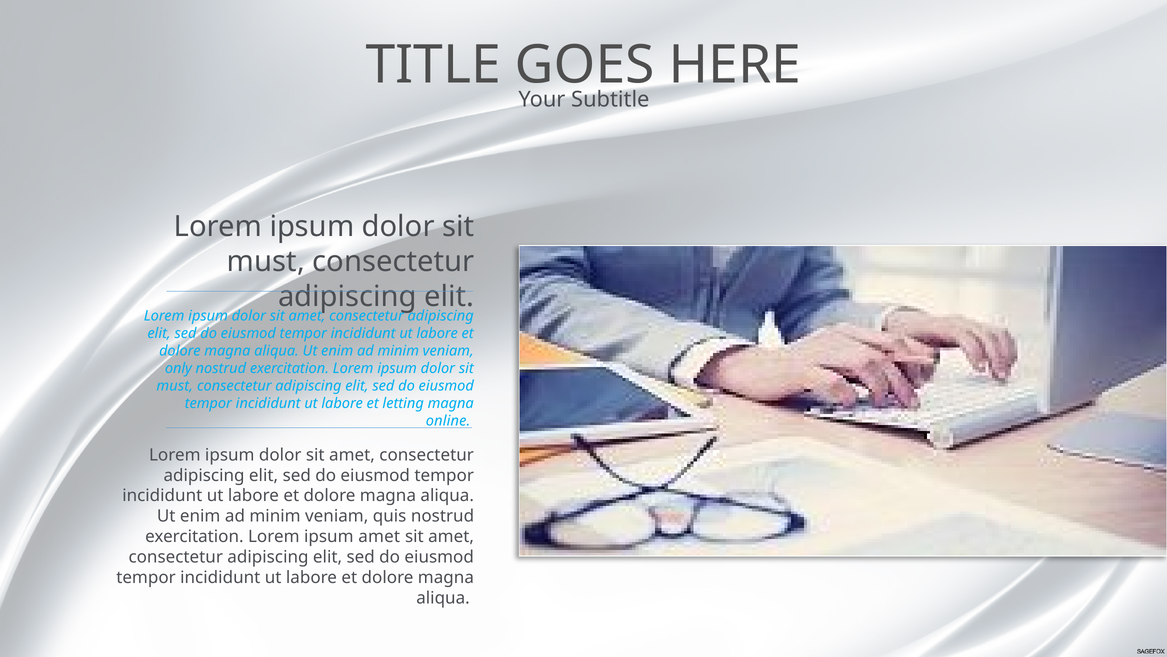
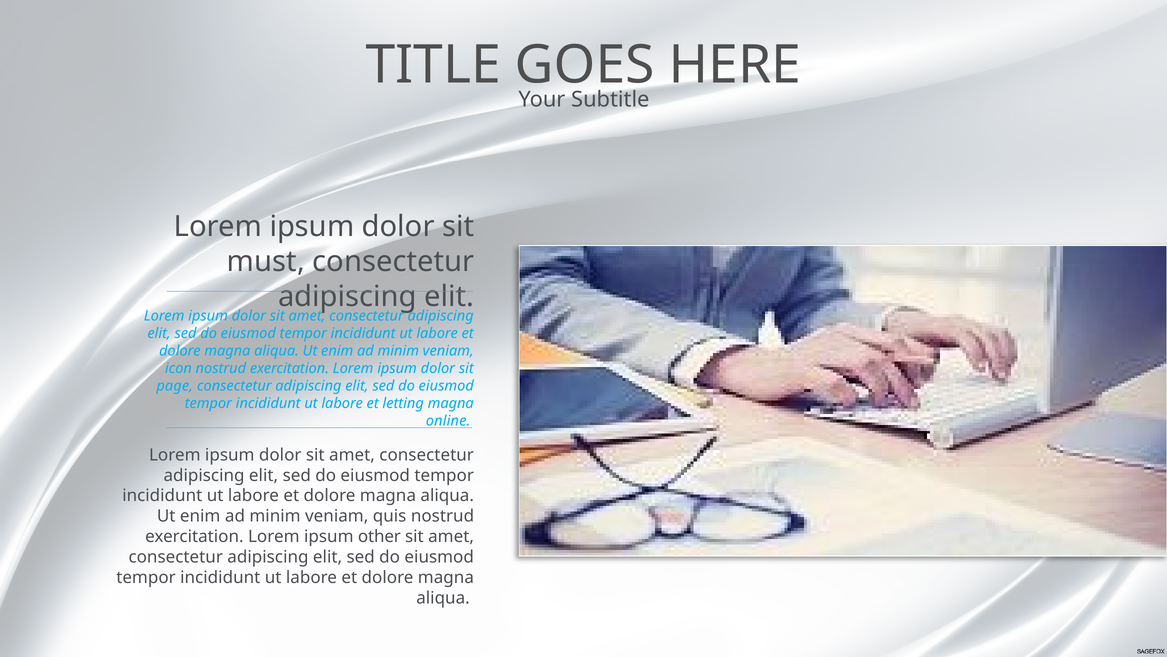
only: only -> icon
must at (175, 386): must -> page
ipsum amet: amet -> other
